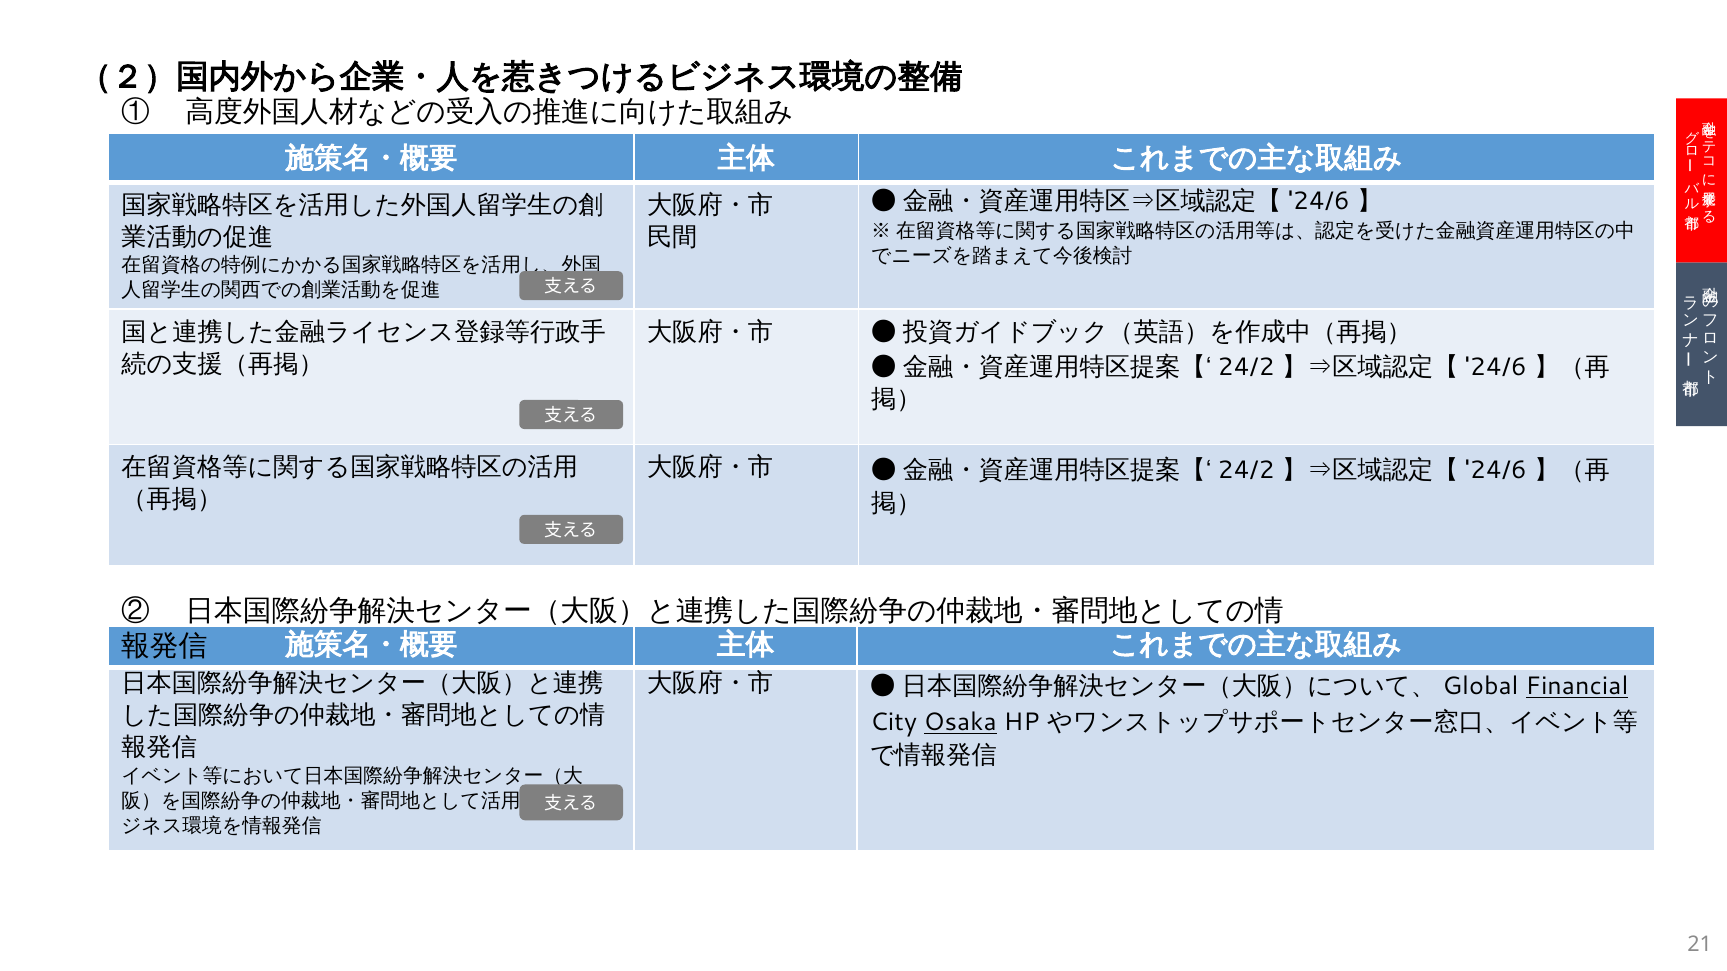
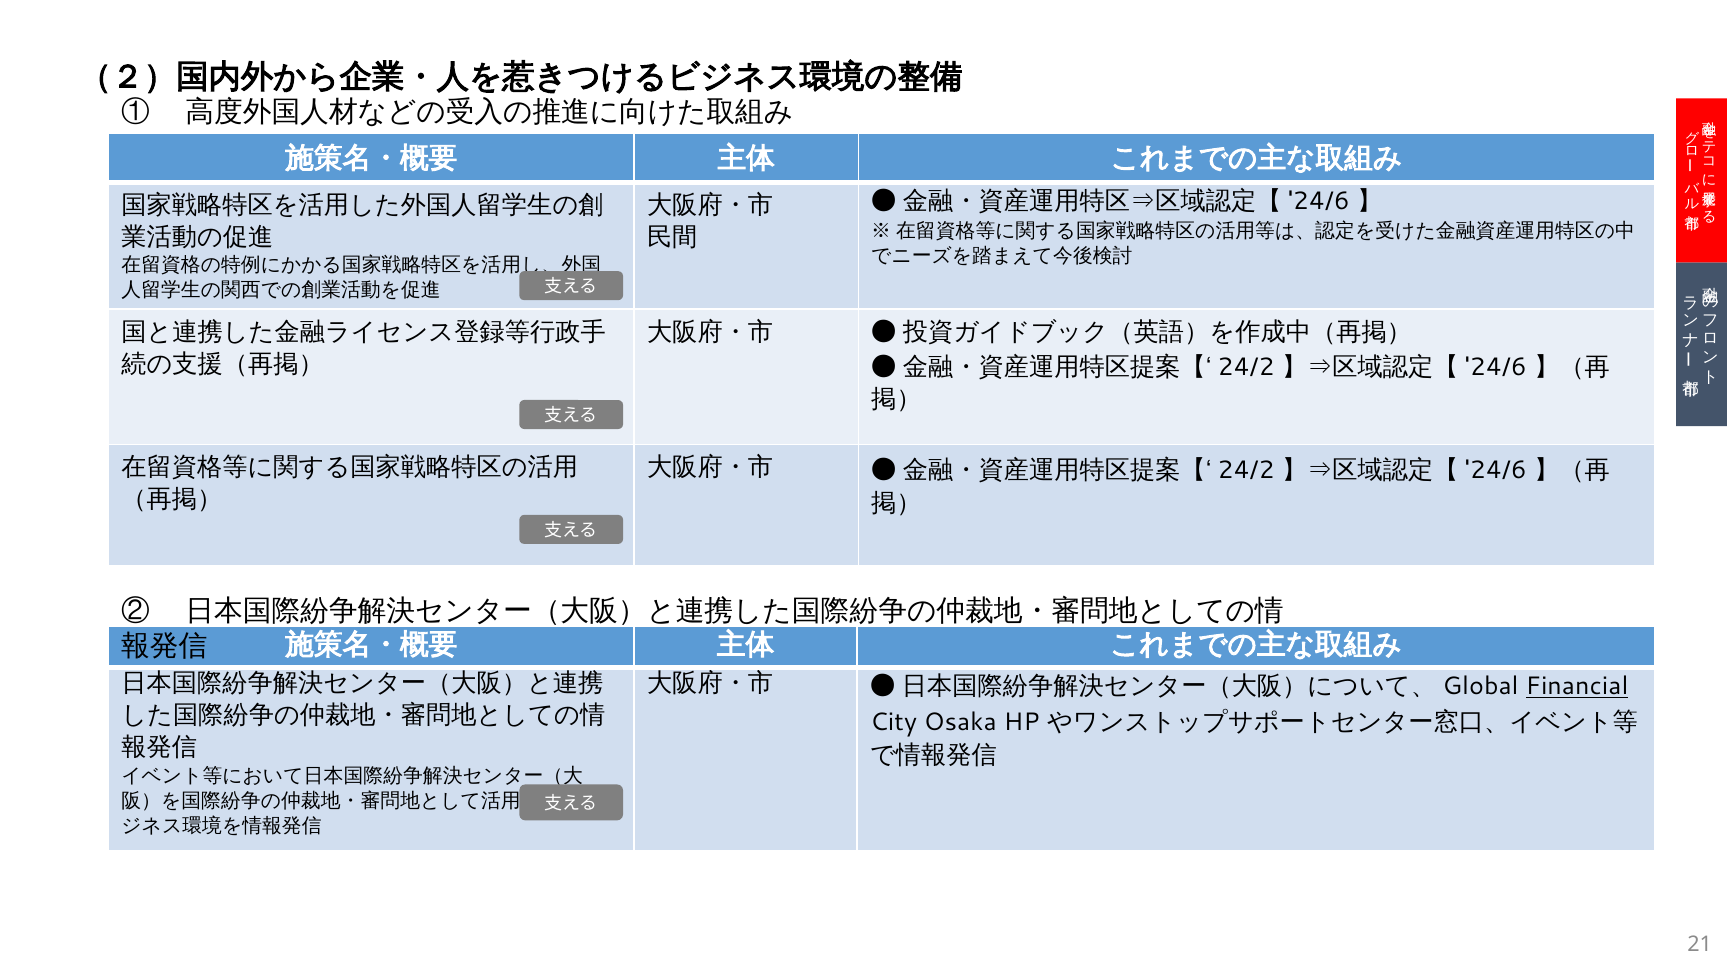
Osaka underline: present -> none
